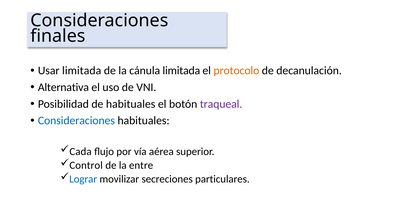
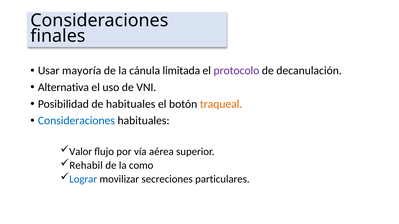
Usar limitada: limitada -> mayoría
protocolo colour: orange -> purple
traqueal colour: purple -> orange
Cada: Cada -> Valor
Control: Control -> Rehabil
entre: entre -> como
